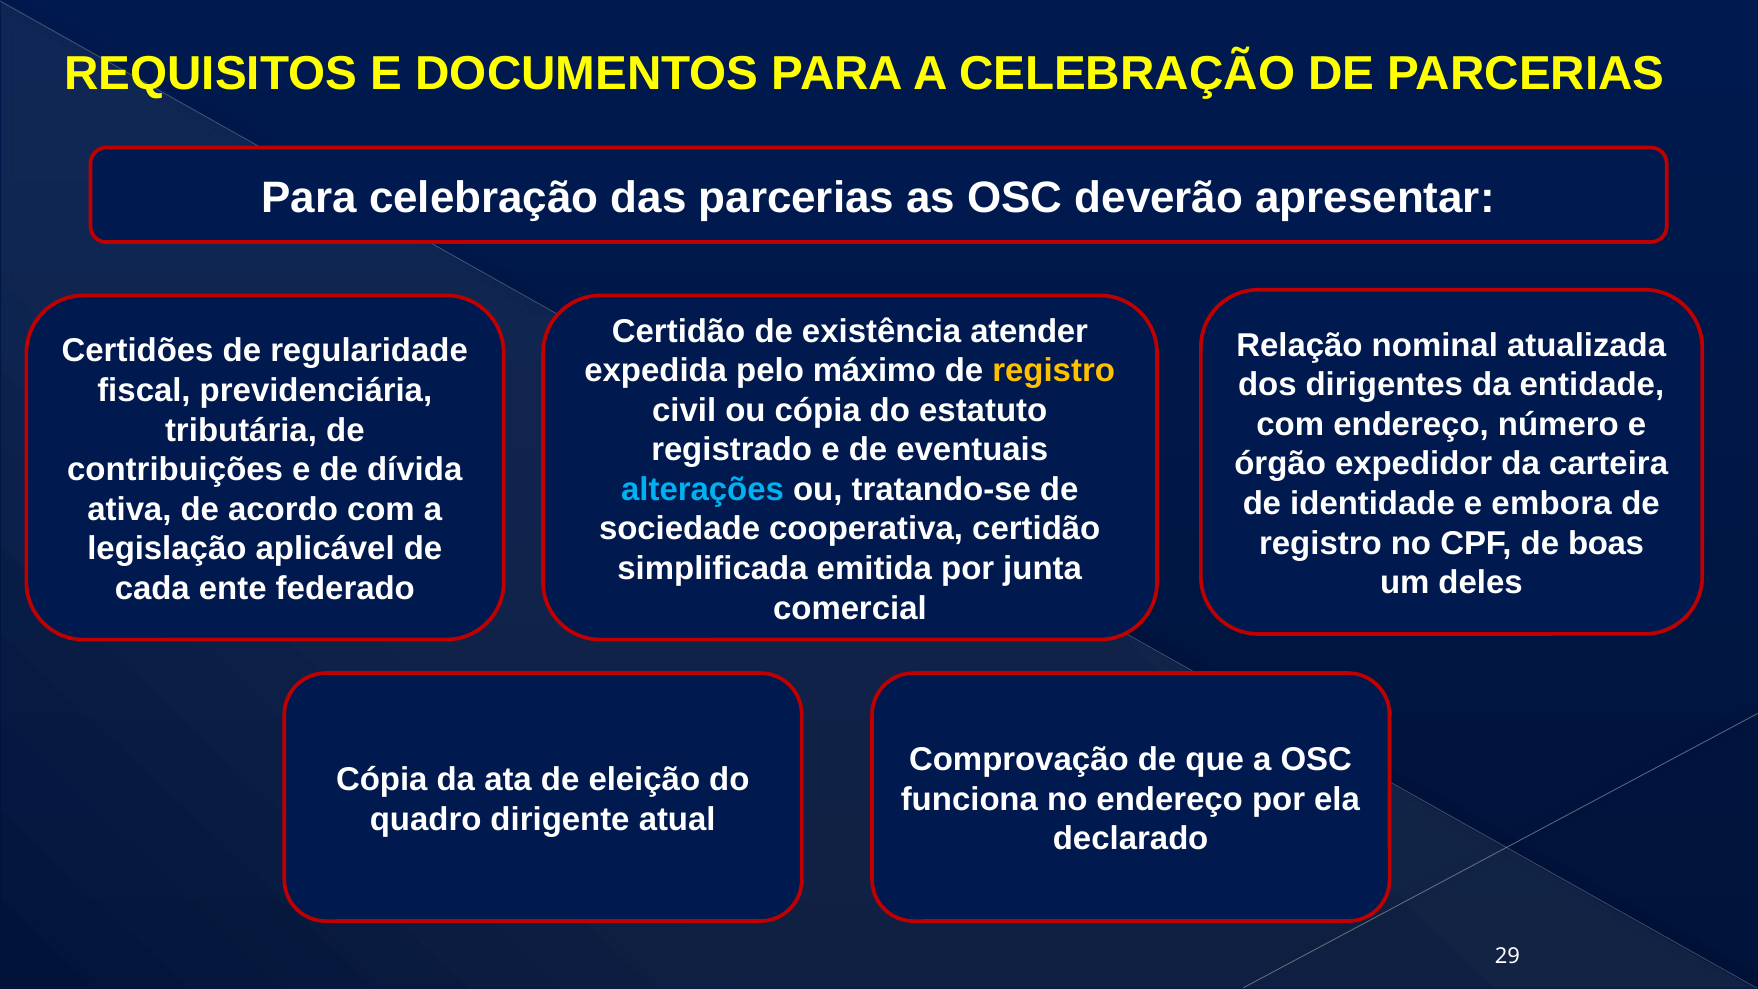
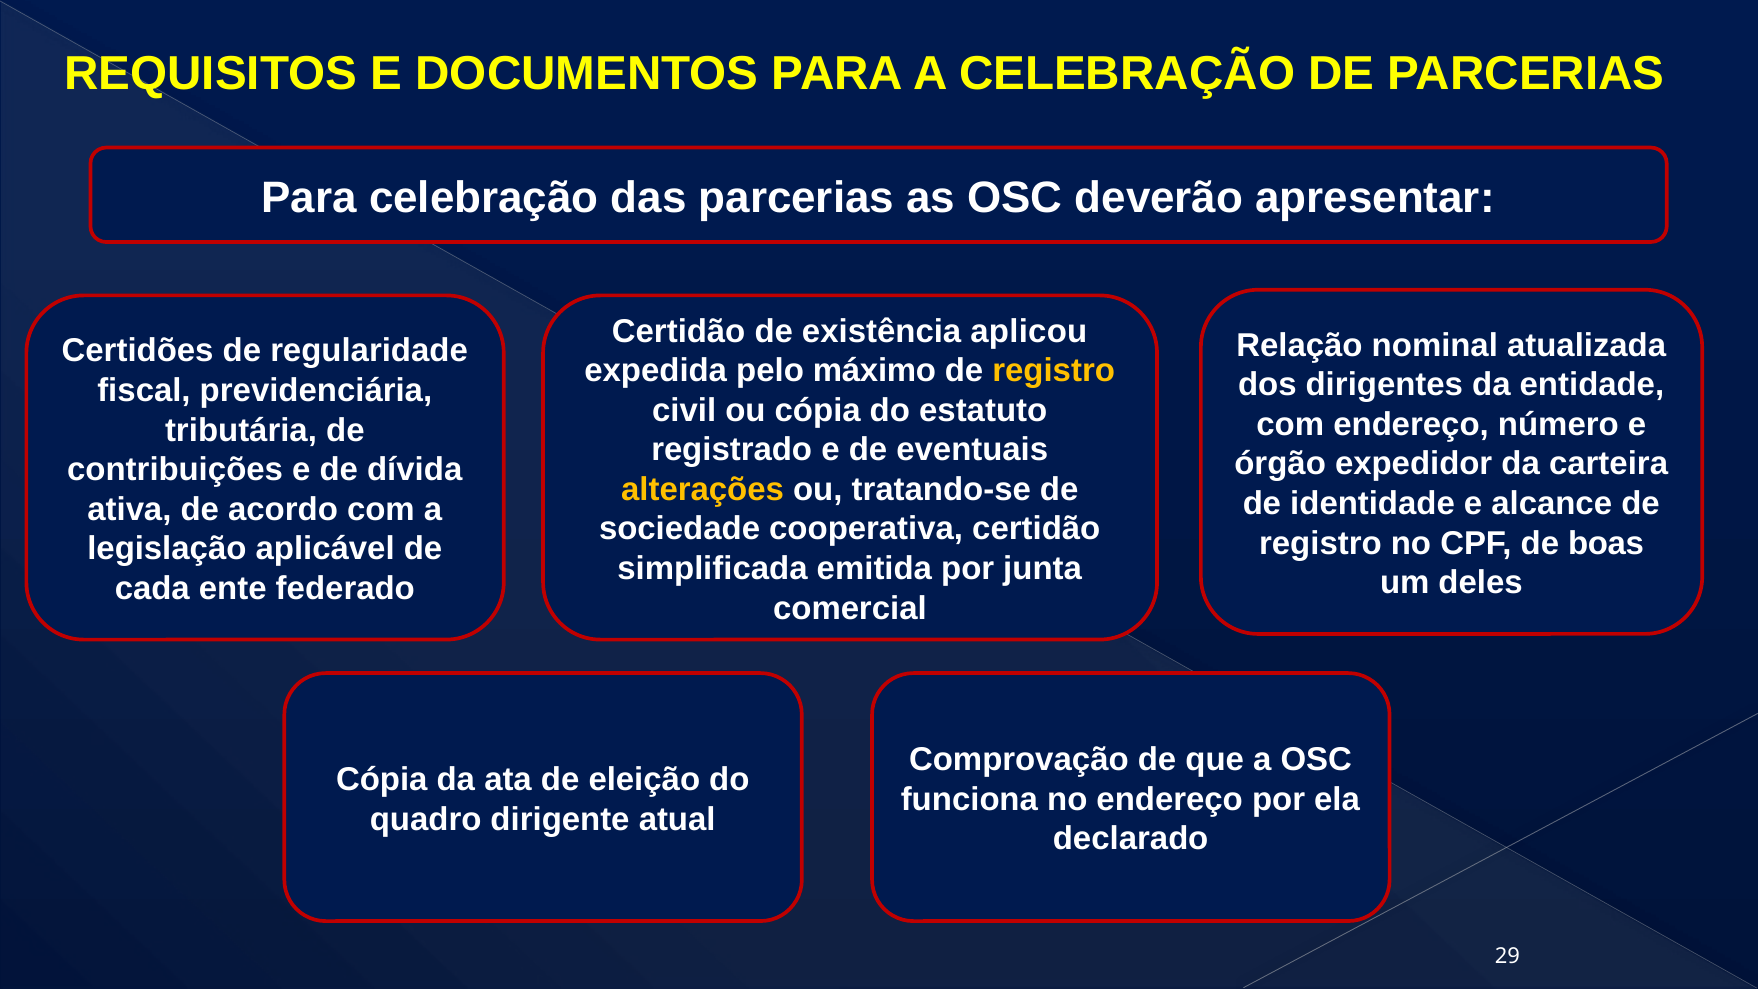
atender: atender -> aplicou
alterações colour: light blue -> yellow
embora: embora -> alcance
